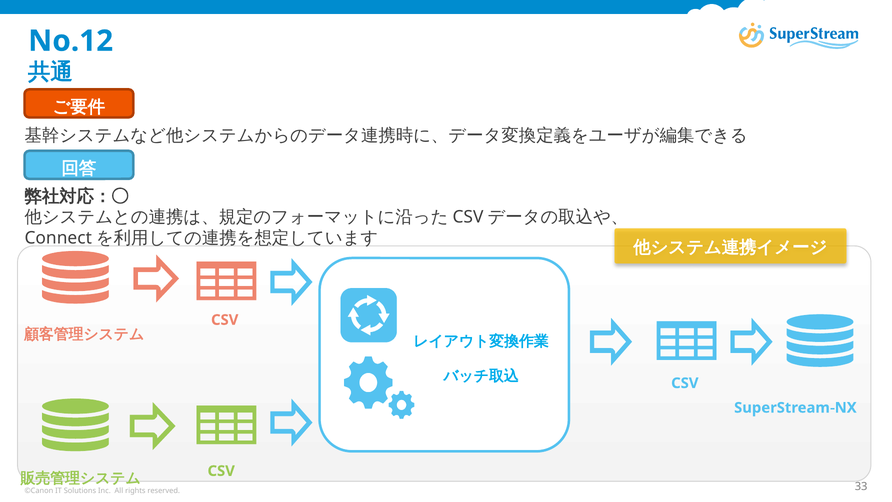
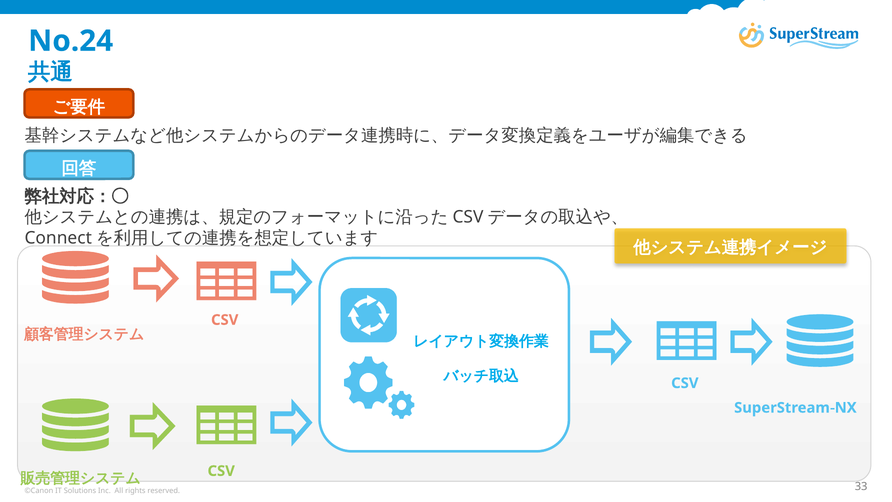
No.12: No.12 -> No.24
